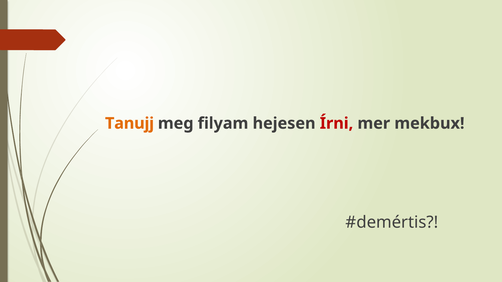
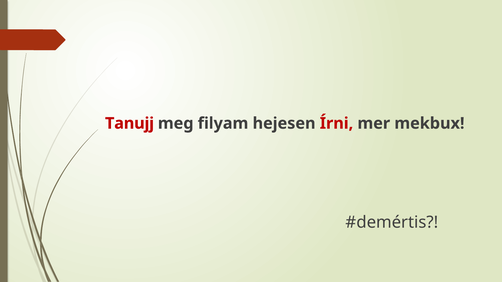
Tanujj colour: orange -> red
